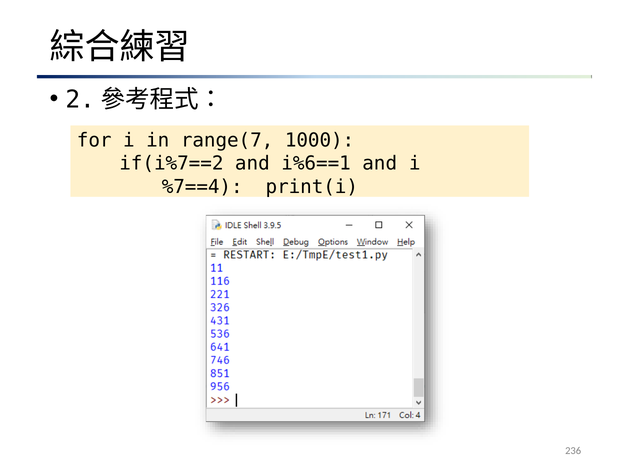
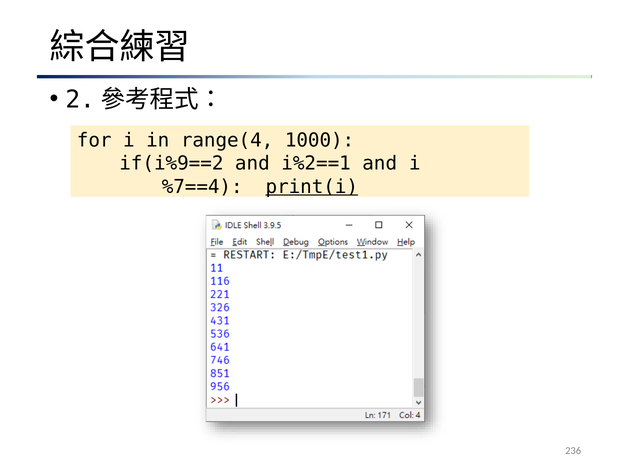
range(7: range(7 -> range(4
if(i%7==2: if(i%7==2 -> if(i%9==2
i%6==1: i%6==1 -> i%2==1
print(i underline: none -> present
